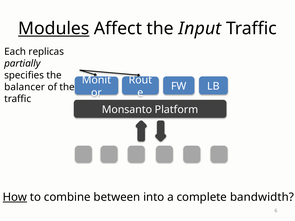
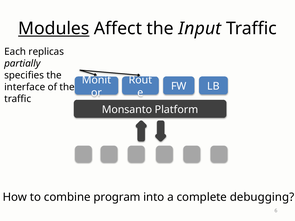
balancer: balancer -> interface
How underline: present -> none
between: between -> program
bandwidth: bandwidth -> debugging
